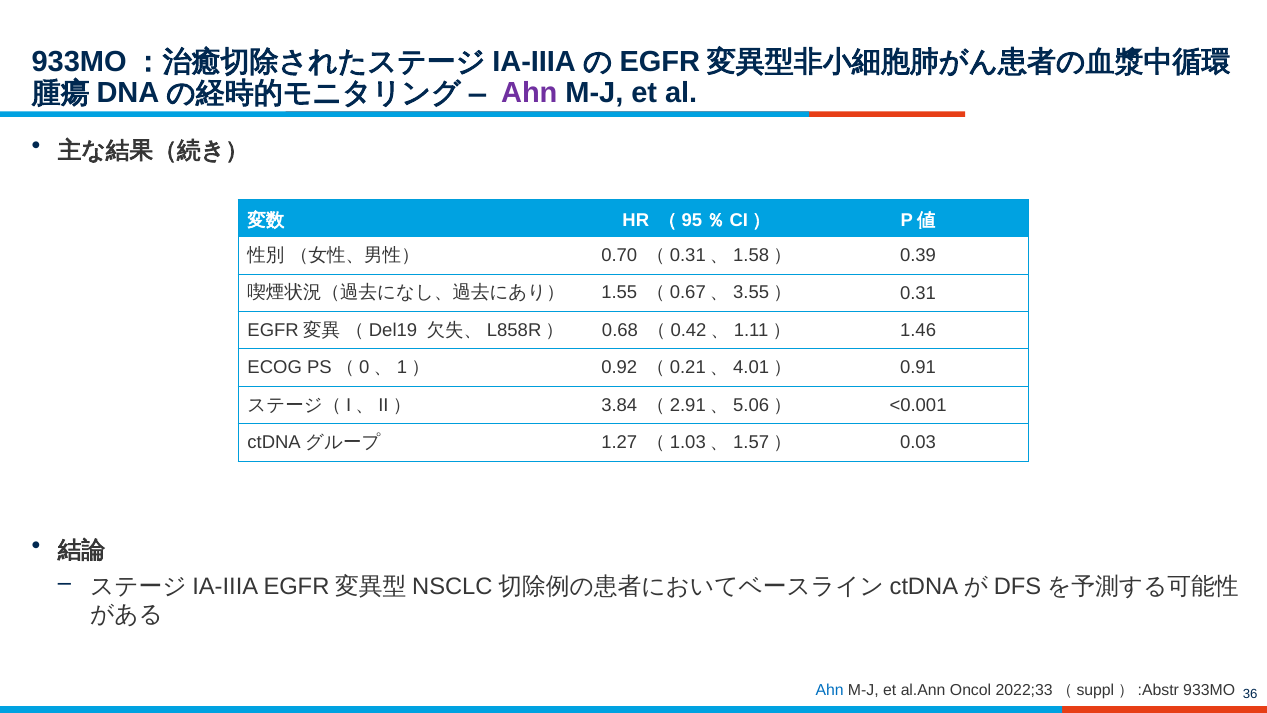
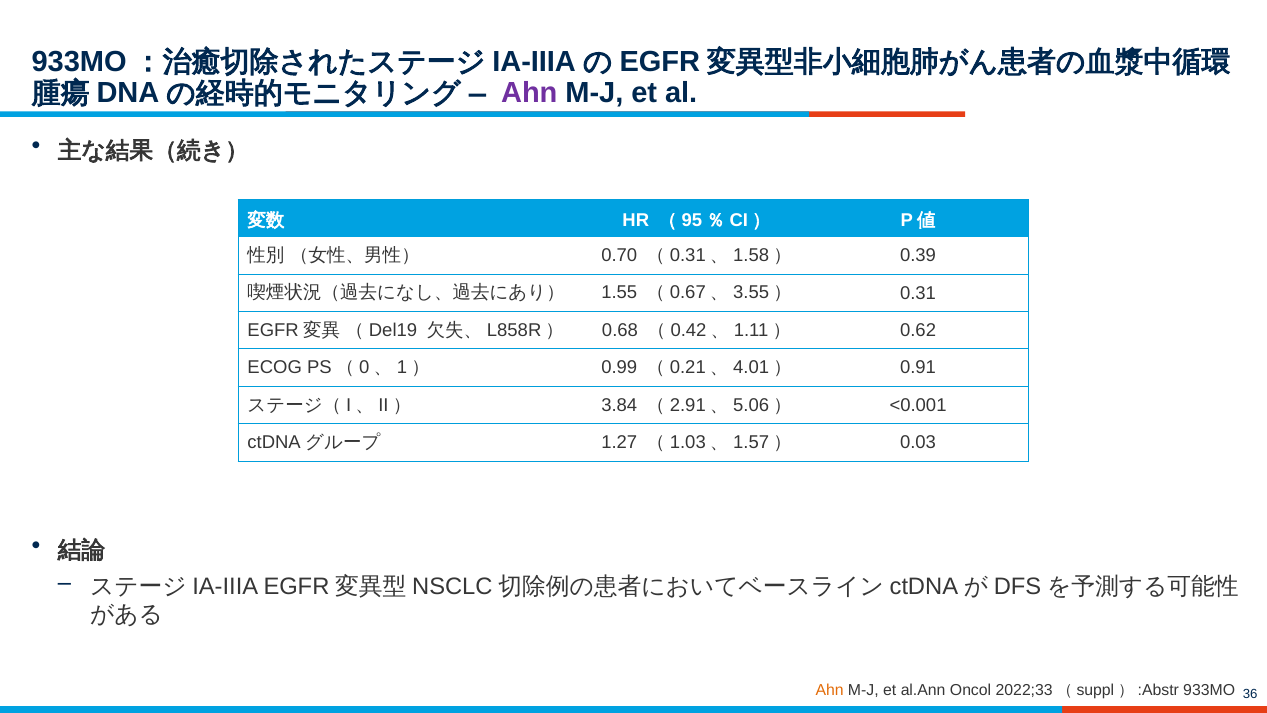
1.46: 1.46 -> 0.62
0.92: 0.92 -> 0.99
Ahn at (830, 690) colour: blue -> orange
